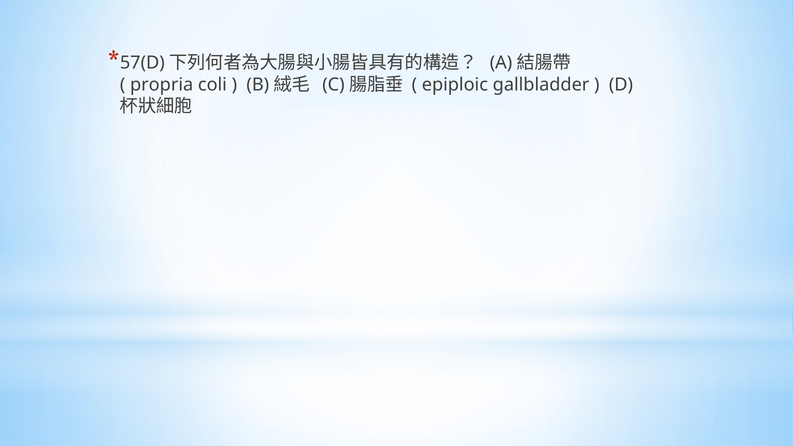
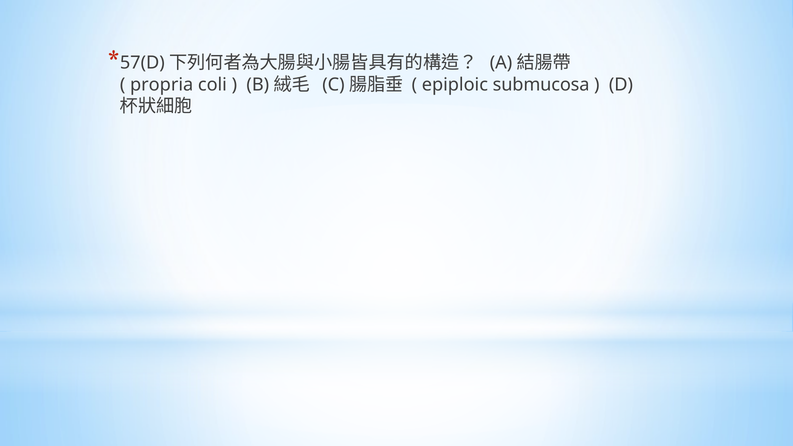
gallbladder: gallbladder -> submucosa
